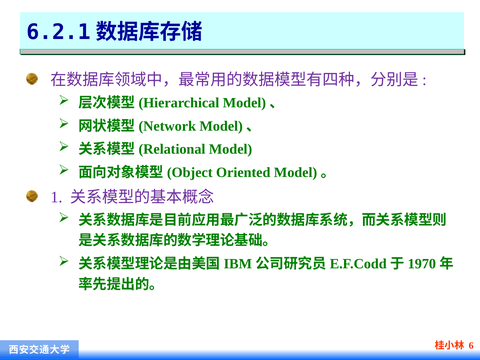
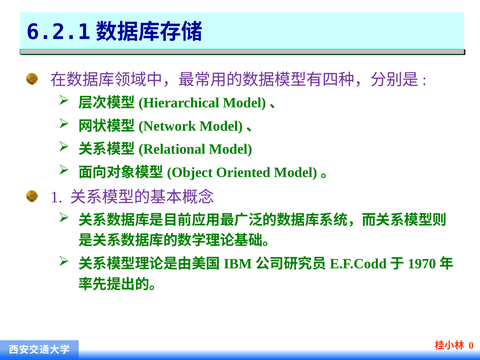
6: 6 -> 0
